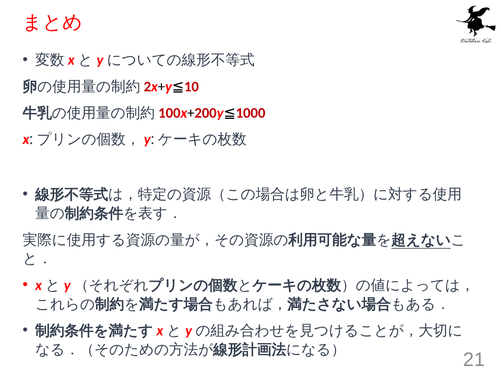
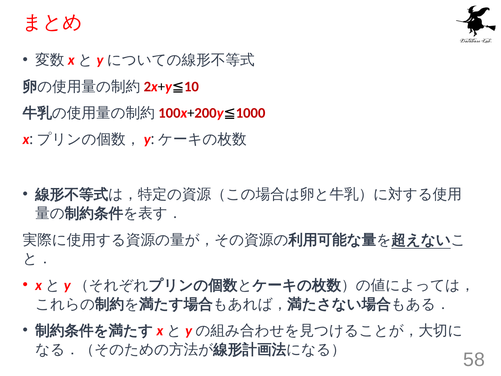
21: 21 -> 58
